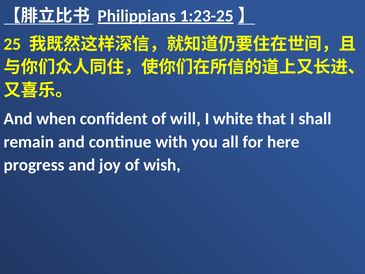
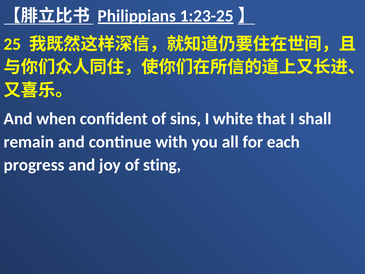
will: will -> sins
here: here -> each
wish: wish -> sting
